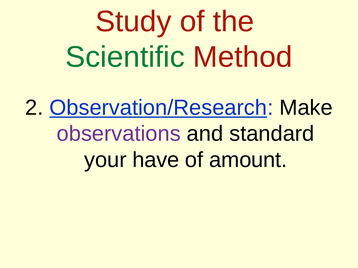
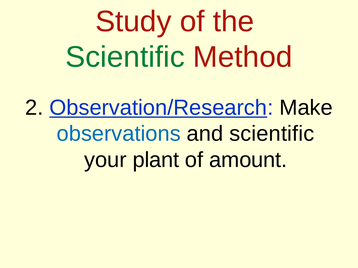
observations colour: purple -> blue
and standard: standard -> scientific
have: have -> plant
